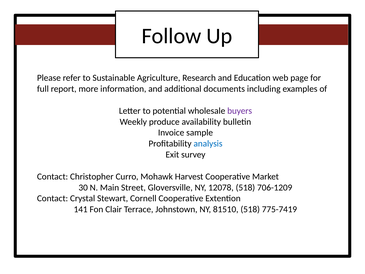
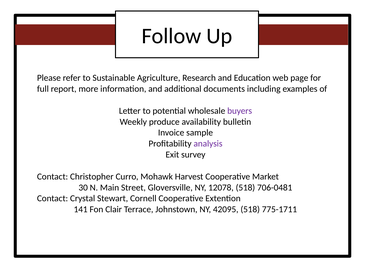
analysis colour: blue -> purple
706-1209: 706-1209 -> 706-0481
81510: 81510 -> 42095
775-7419: 775-7419 -> 775-1711
